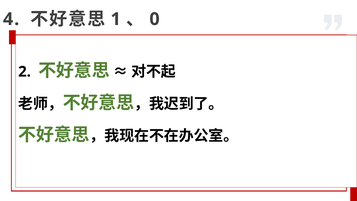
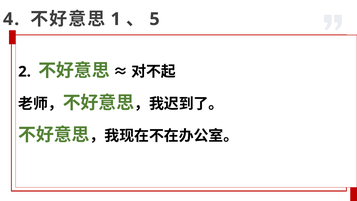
0: 0 -> 5
